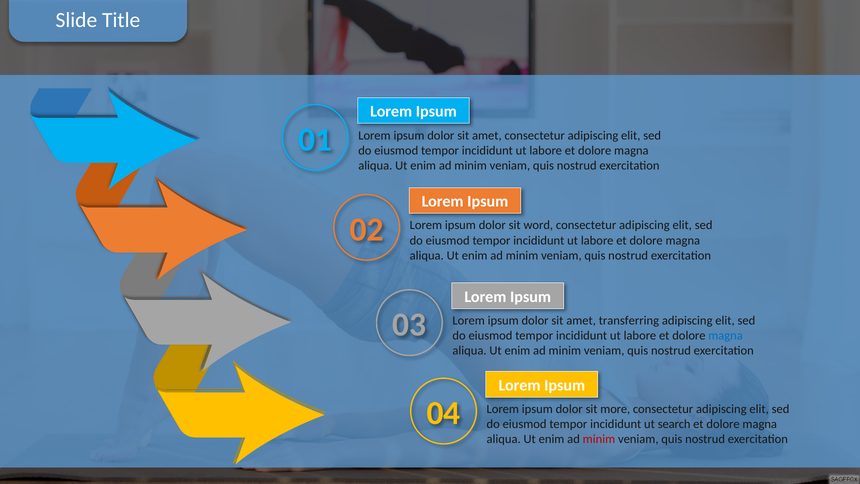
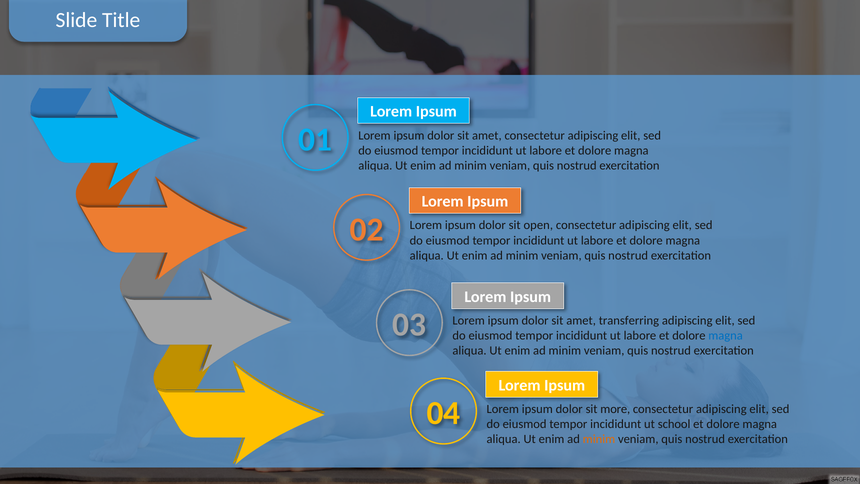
word: word -> open
search: search -> school
minim at (599, 439) colour: red -> orange
